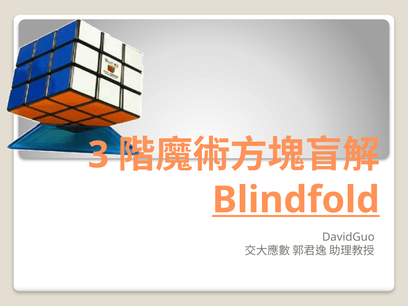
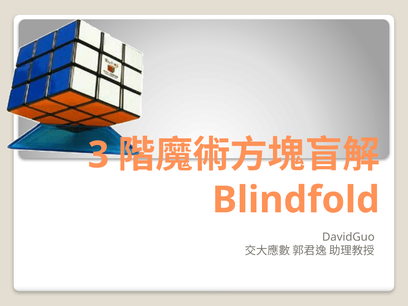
Blindfold underline: present -> none
